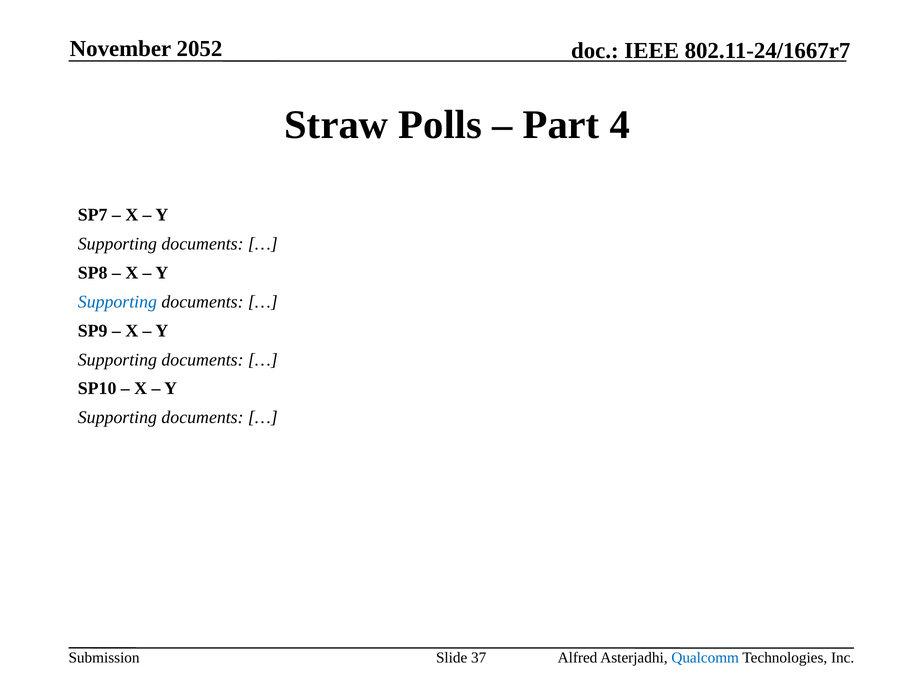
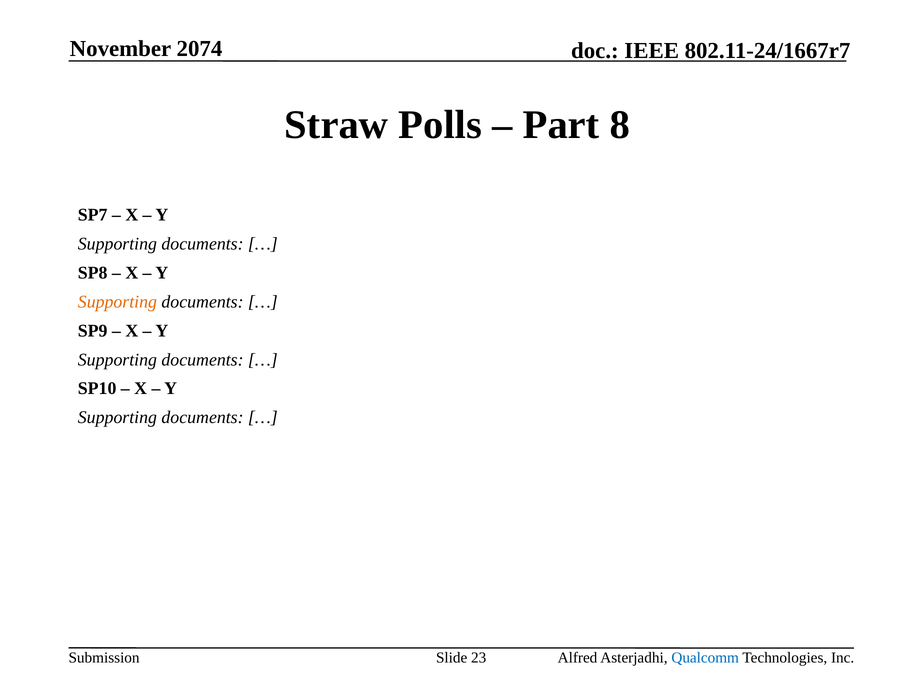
2052: 2052 -> 2074
4: 4 -> 8
Supporting at (117, 302) colour: blue -> orange
37: 37 -> 23
